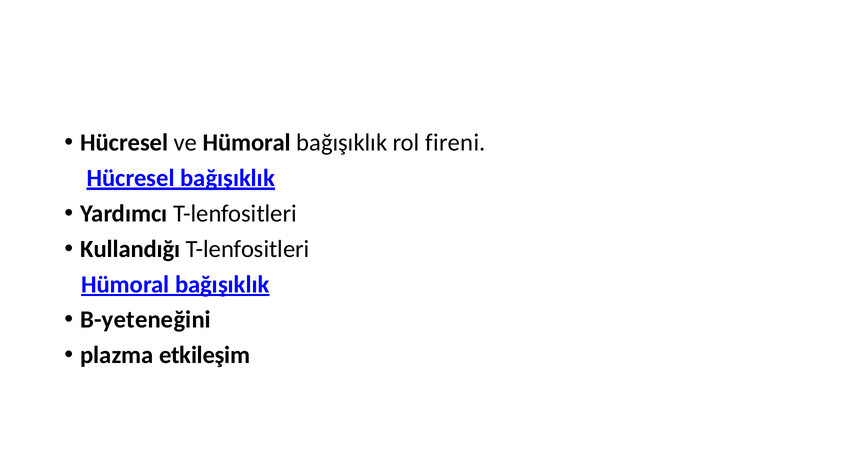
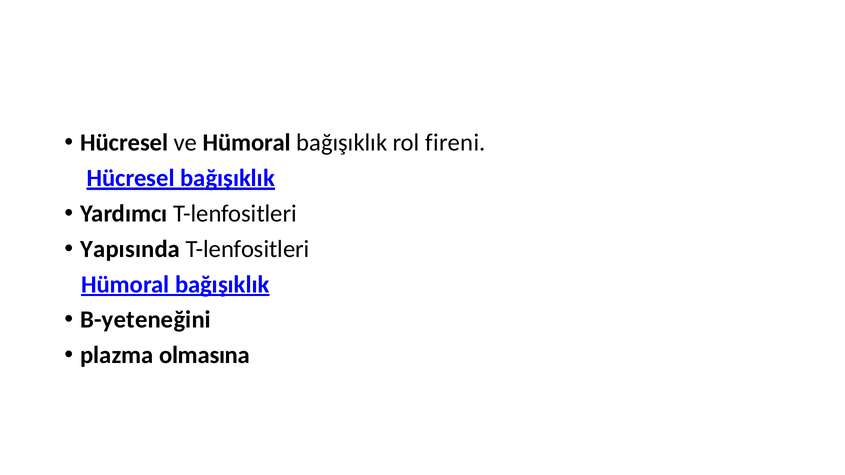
Kullandığı: Kullandığı -> Yapısında
etkileşim: etkileşim -> olmasına
